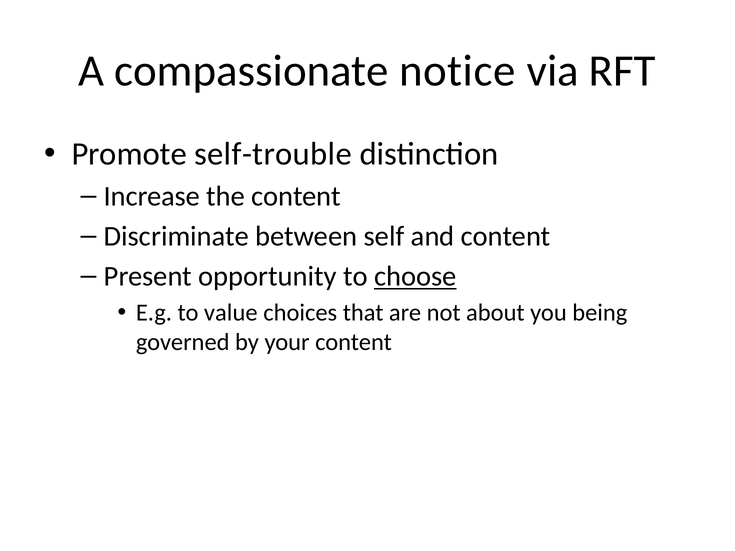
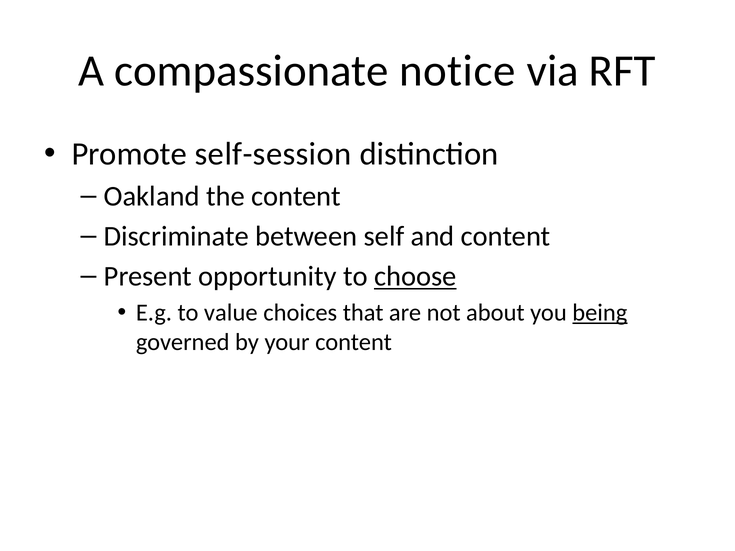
self-trouble: self-trouble -> self-session
Increase: Increase -> Oakland
being underline: none -> present
